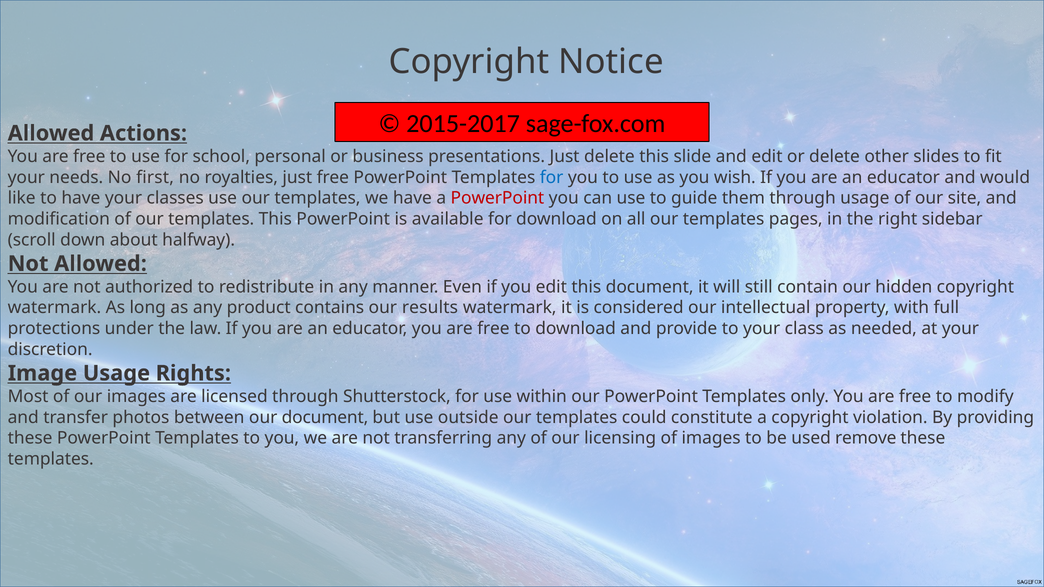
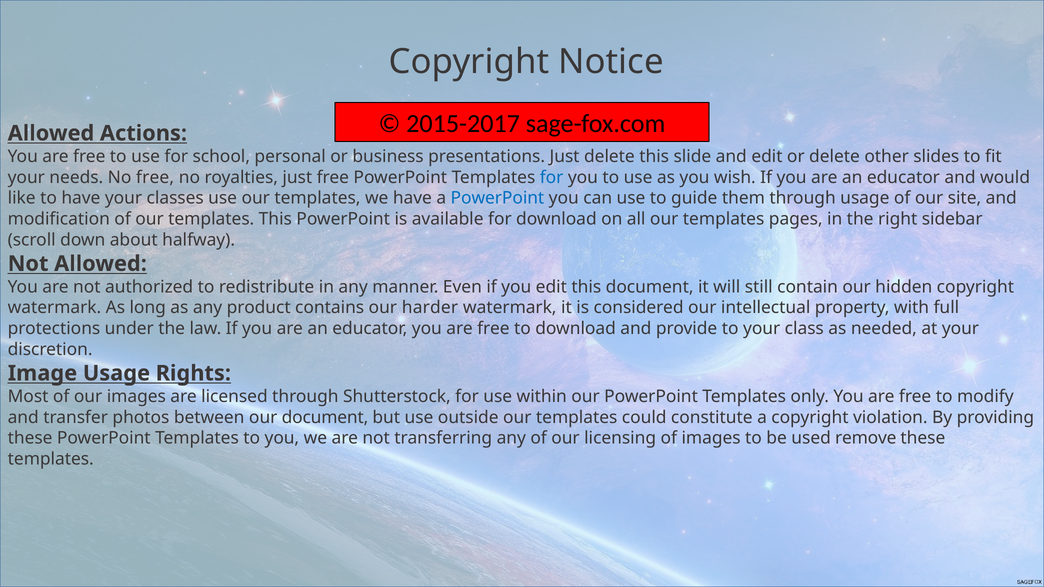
No first: first -> free
PowerPoint at (497, 198) colour: red -> blue
results: results -> harder
